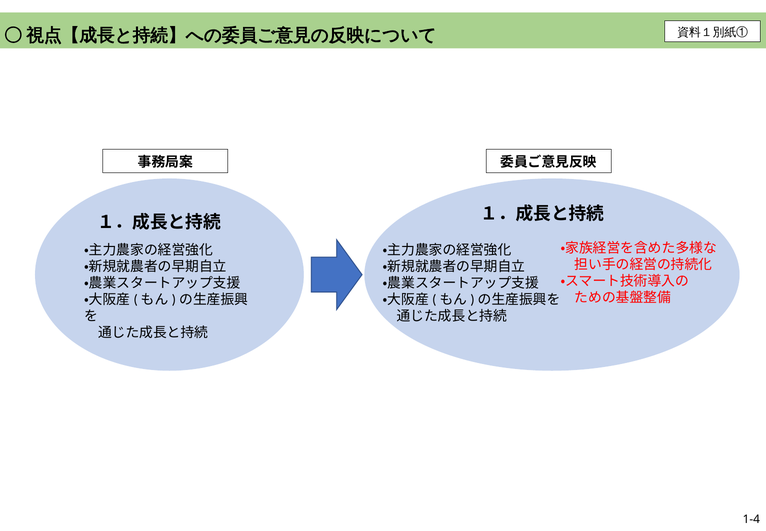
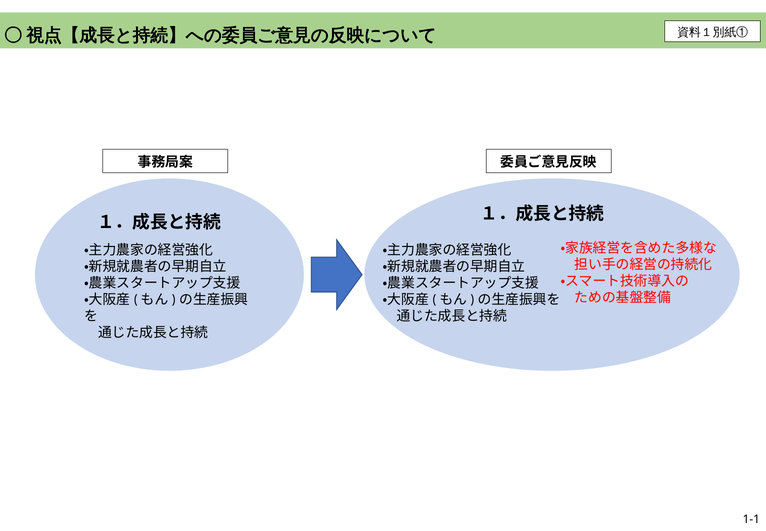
1-4: 1-4 -> 1-1
